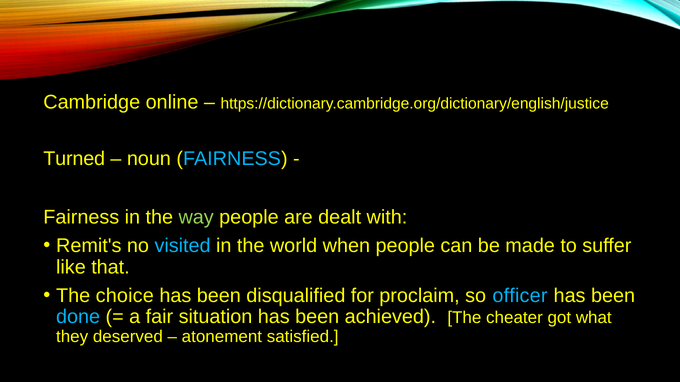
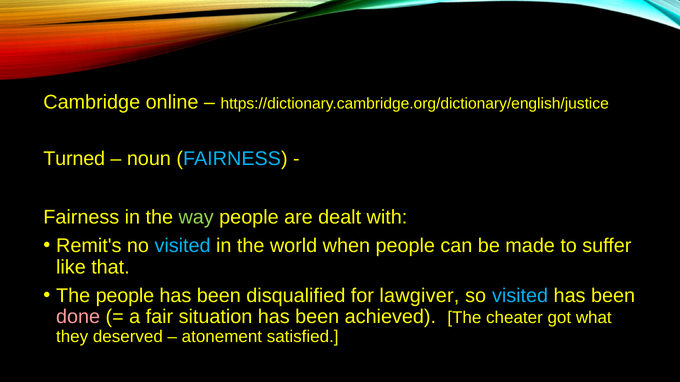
The choice: choice -> people
proclaim: proclaim -> lawgiver
so officer: officer -> visited
done colour: light blue -> pink
